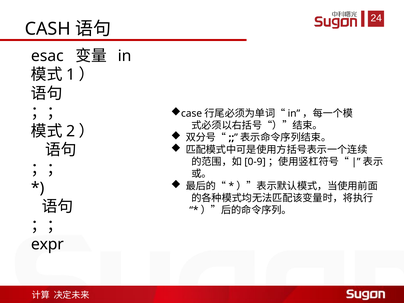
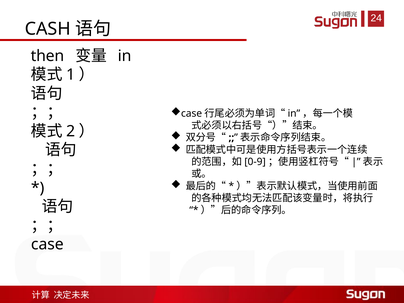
esac: esac -> then
expr: expr -> case
